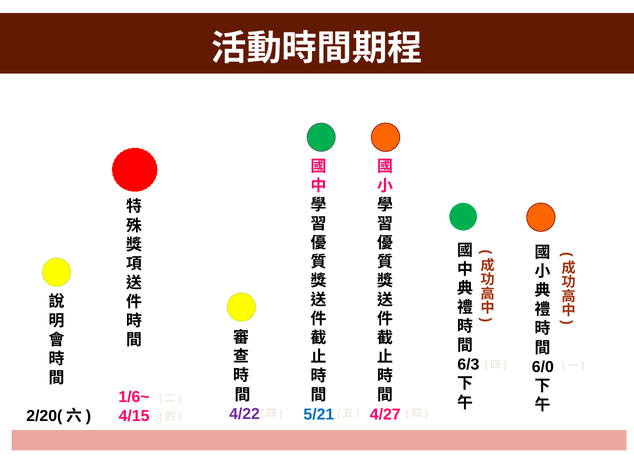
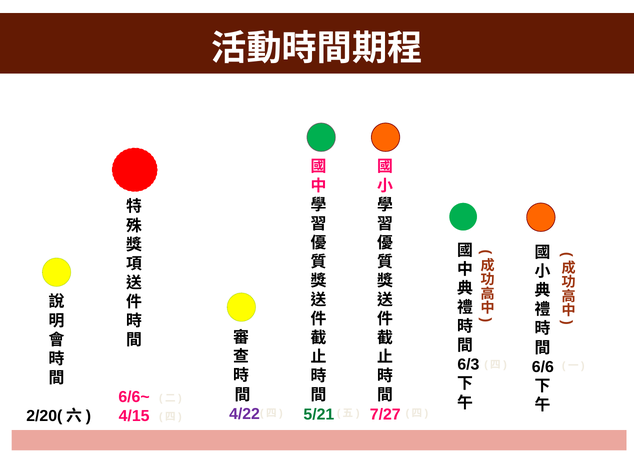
6/0: 6/0 -> 6/6
1/6~: 1/6~ -> 6/6~
5/21 colour: blue -> green
4/27: 4/27 -> 7/27
